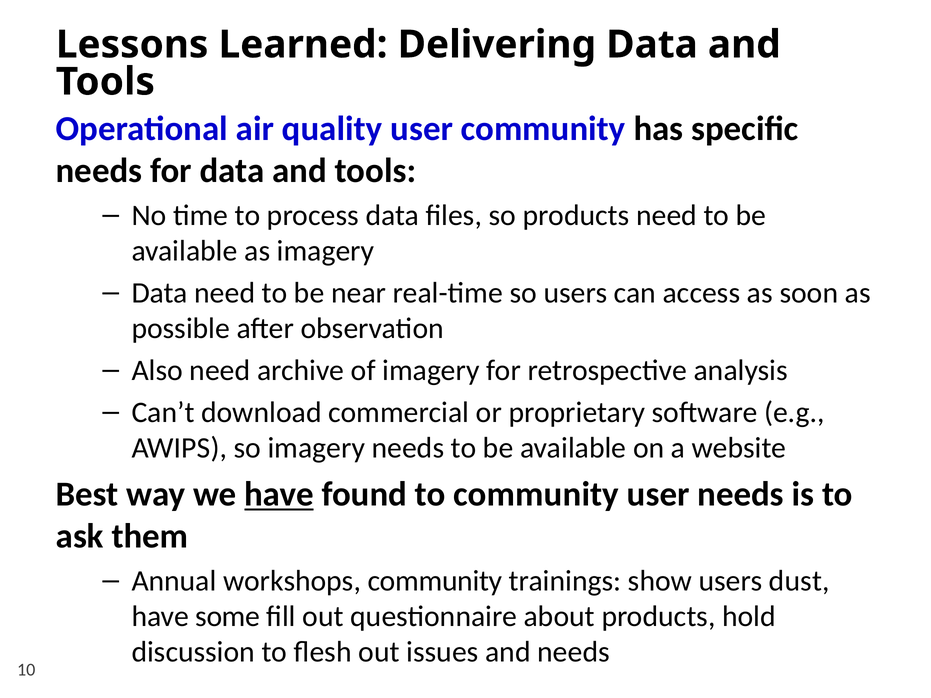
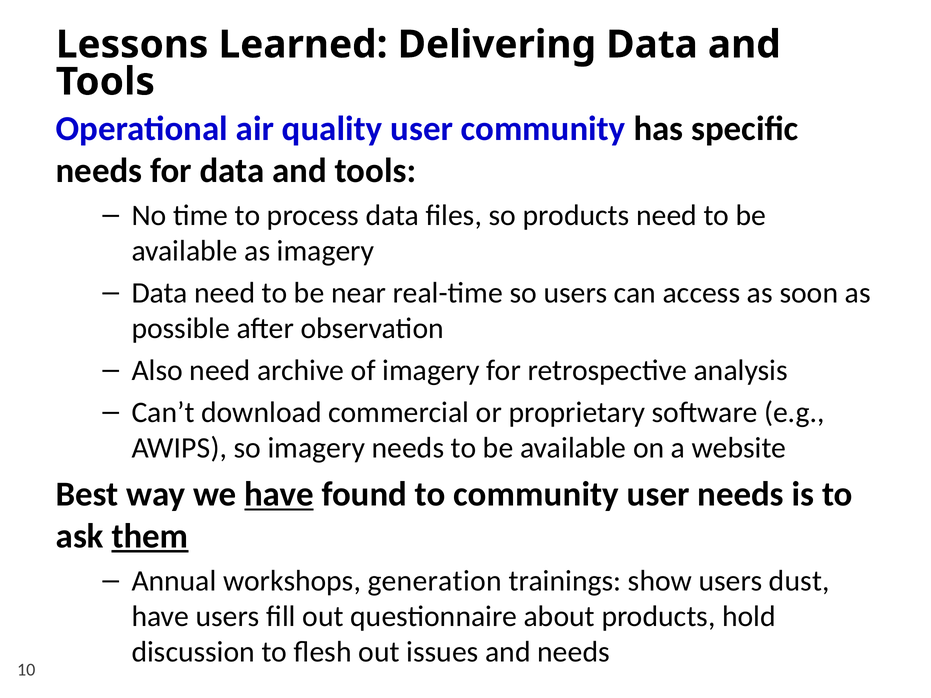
them underline: none -> present
workshops community: community -> generation
have some: some -> users
